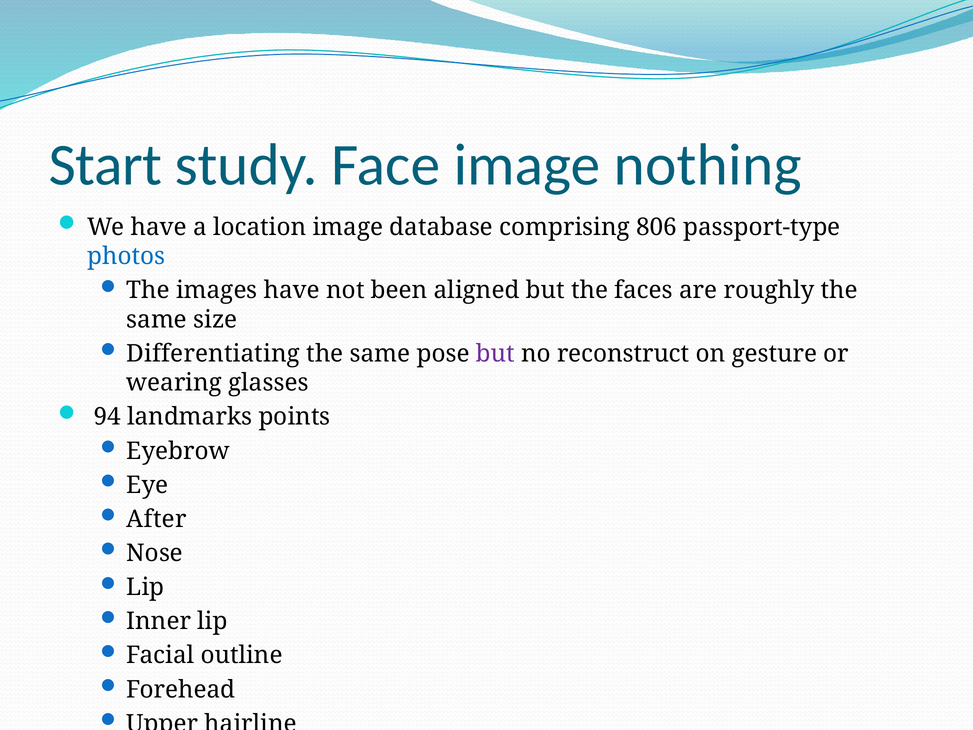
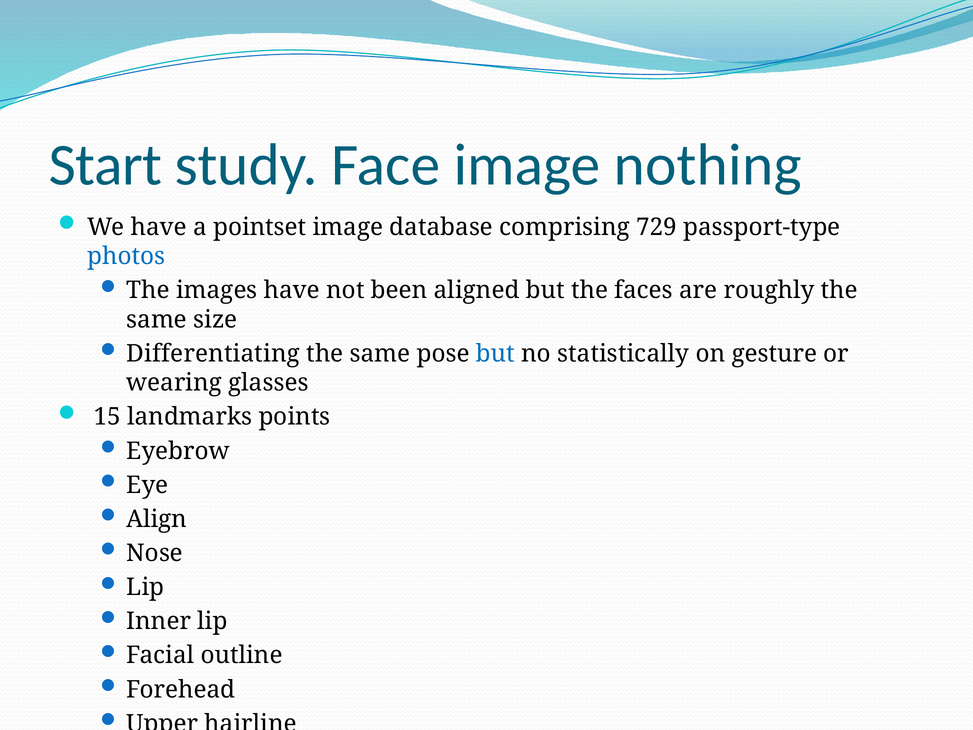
location: location -> pointset
806: 806 -> 729
but at (495, 354) colour: purple -> blue
reconstruct: reconstruct -> statistically
94: 94 -> 15
After: After -> Align
